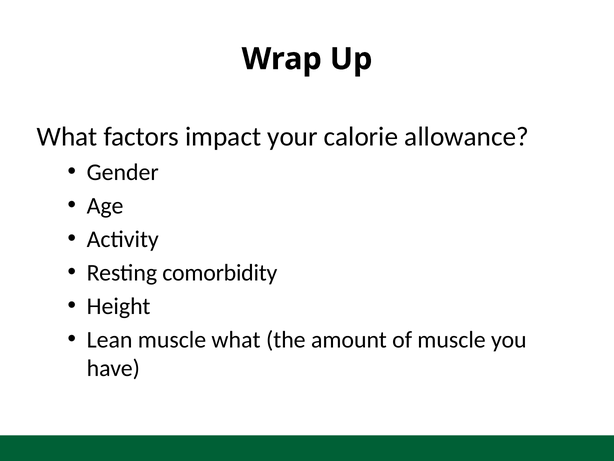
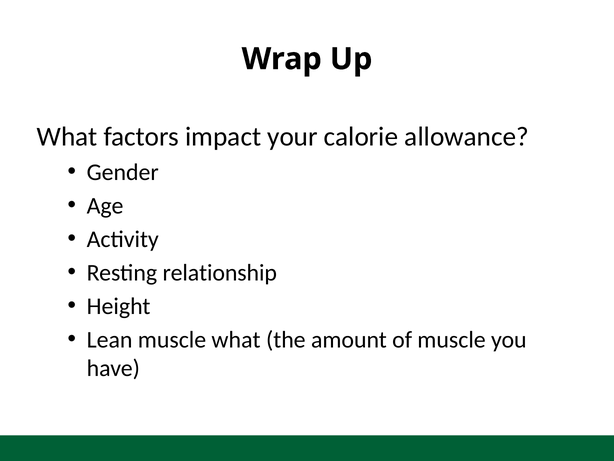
comorbidity: comorbidity -> relationship
